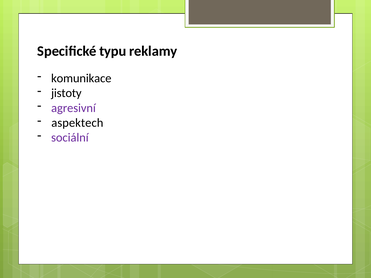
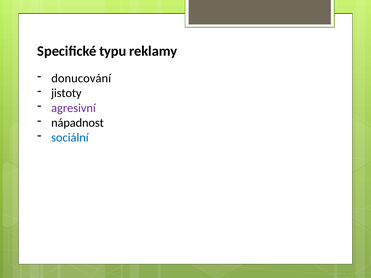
komunikace: komunikace -> donucování
aspektech: aspektech -> nápadnost
sociální colour: purple -> blue
